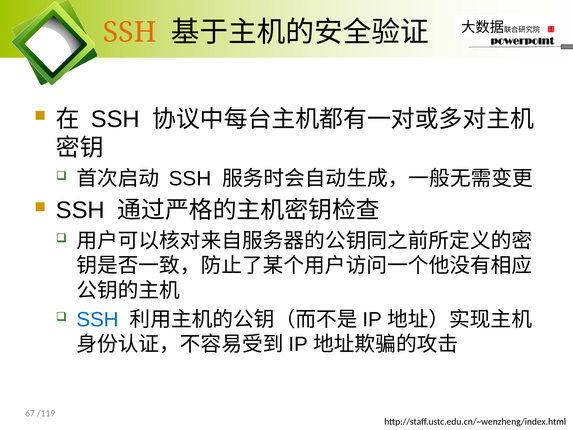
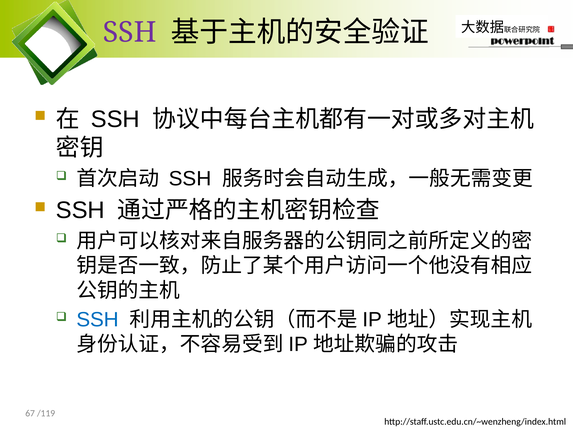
SSH at (130, 32) colour: orange -> purple
